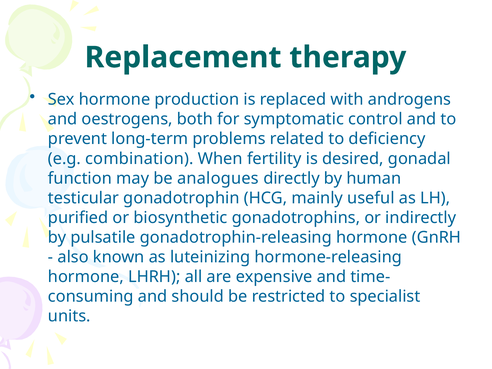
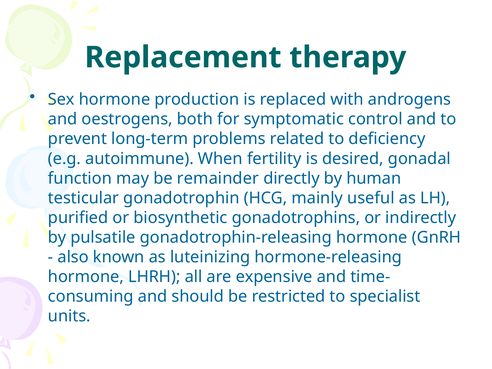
combination: combination -> autoimmune
analogues: analogues -> remainder
